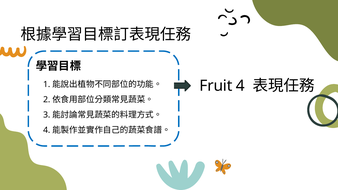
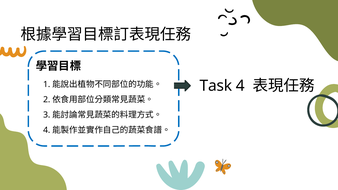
Fruit: Fruit -> Task
